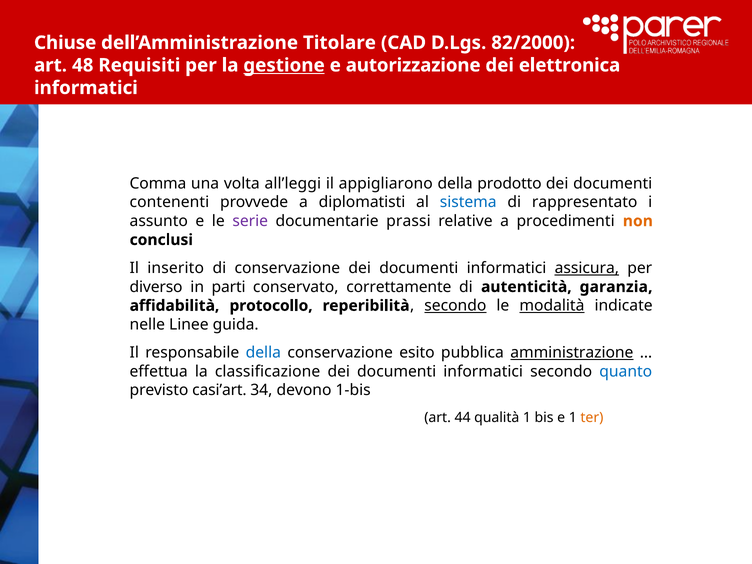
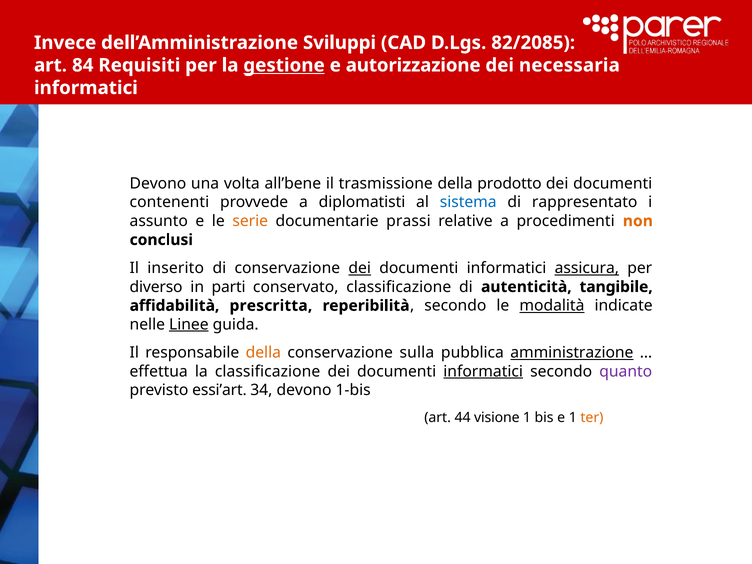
Chiuse: Chiuse -> Invece
Titolare: Titolare -> Sviluppi
82/2000: 82/2000 -> 82/2085
48: 48 -> 84
elettronica: elettronica -> necessaria
Comma at (158, 183): Comma -> Devono
all’leggi: all’leggi -> all’bene
appigliarono: appigliarono -> trasmissione
serie colour: purple -> orange
dei at (360, 268) underline: none -> present
conservato correttamente: correttamente -> classificazione
garanzia: garanzia -> tangibile
protocollo: protocollo -> prescritta
secondo at (455, 306) underline: present -> none
Linee underline: none -> present
della at (263, 353) colour: blue -> orange
esito: esito -> sulla
informatici at (483, 371) underline: none -> present
quanto colour: blue -> purple
casi’art: casi’art -> essi’art
qualità: qualità -> visione
